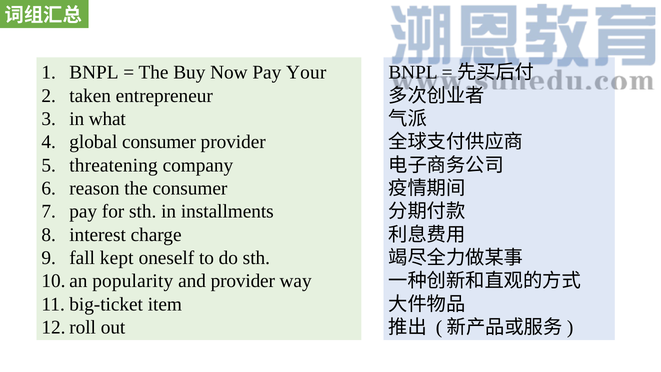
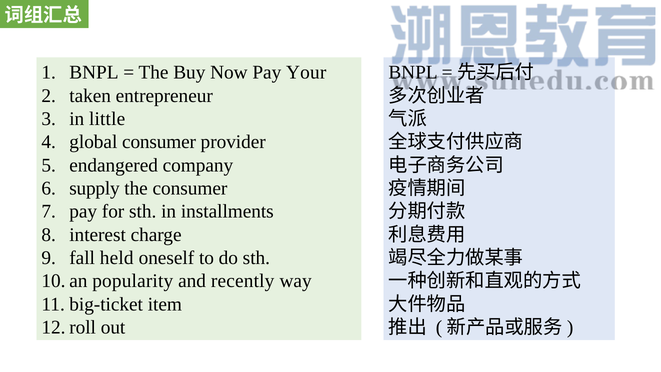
what: what -> little
threatening: threatening -> endangered
reason: reason -> supply
kept: kept -> held
and provider: provider -> recently
